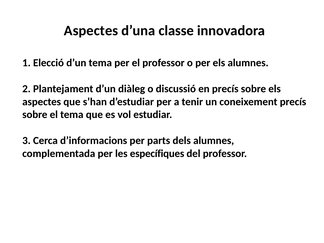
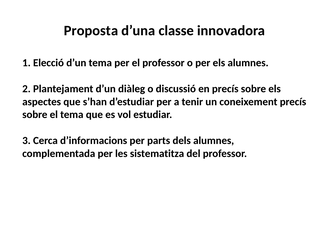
Aspectes at (91, 31): Aspectes -> Proposta
específiques: específiques -> sistematitza
